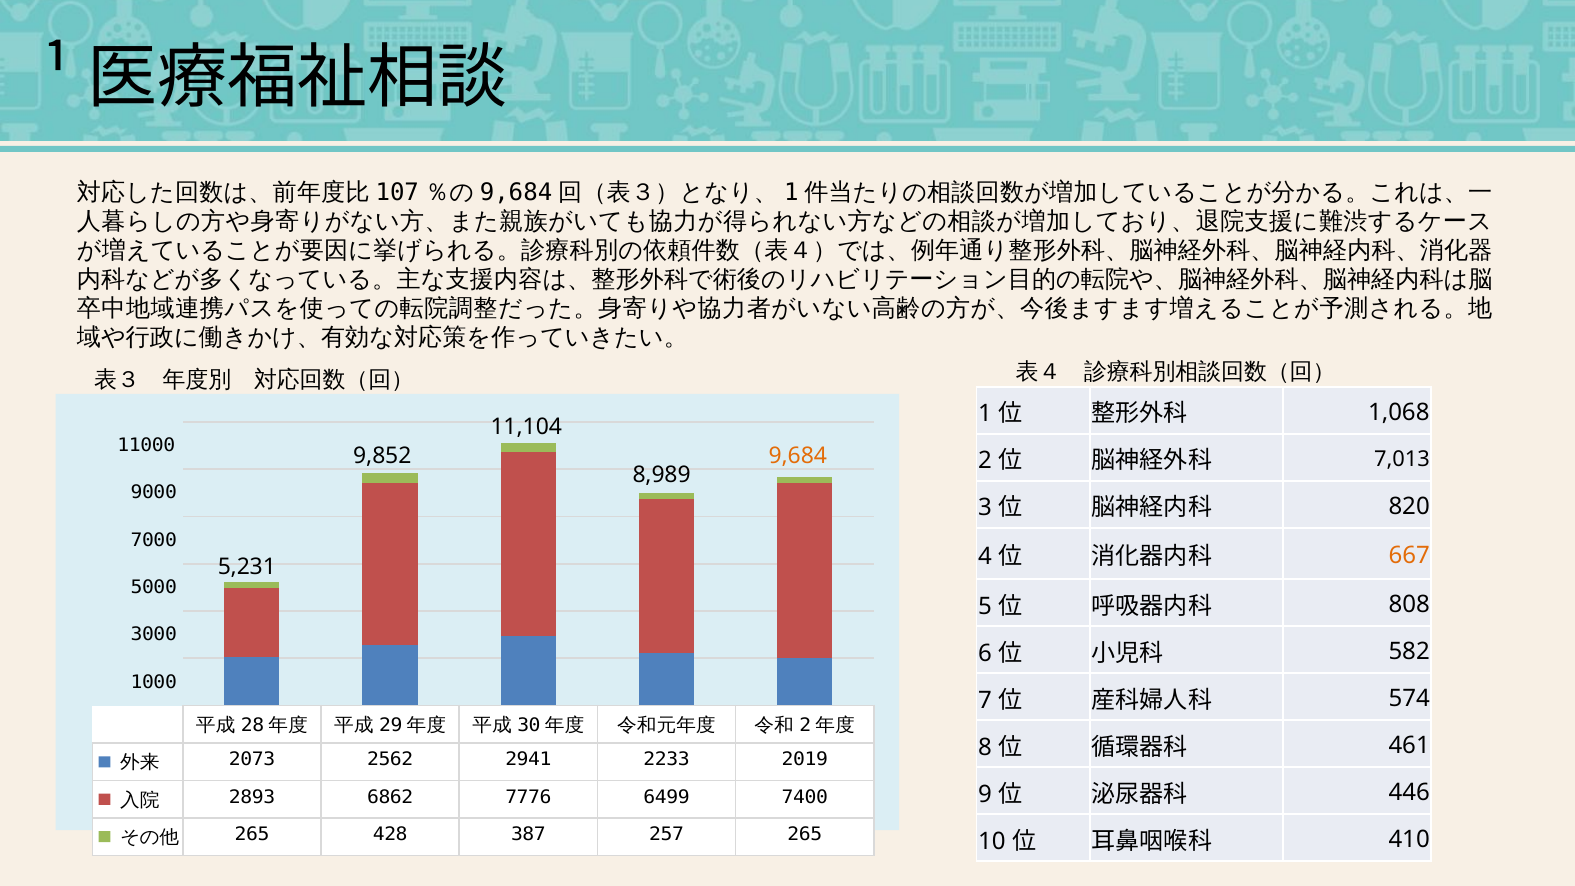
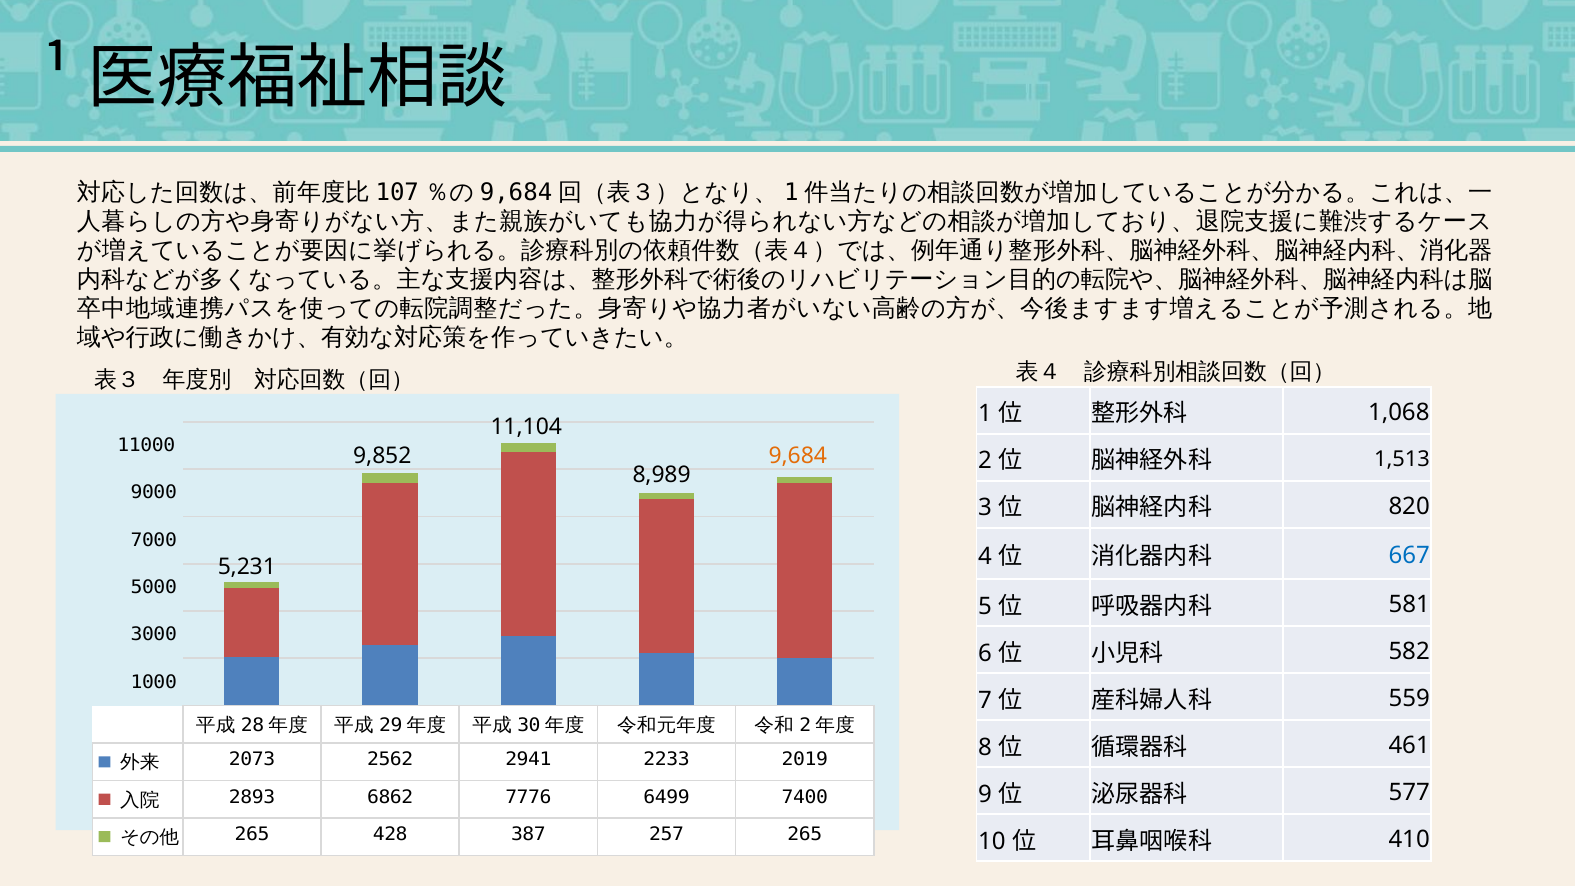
7,013: 7,013 -> 1,513
667 colour: orange -> blue
808: 808 -> 581
574: 574 -> 559
446: 446 -> 577
